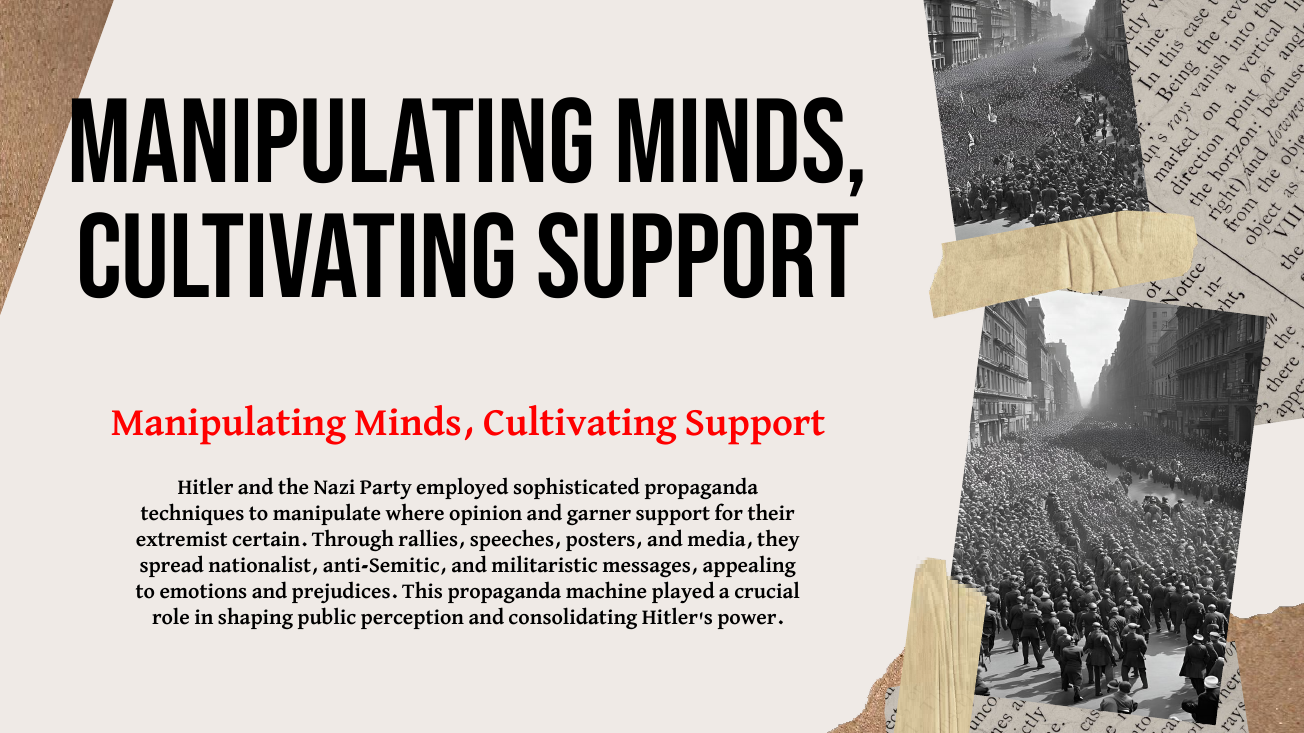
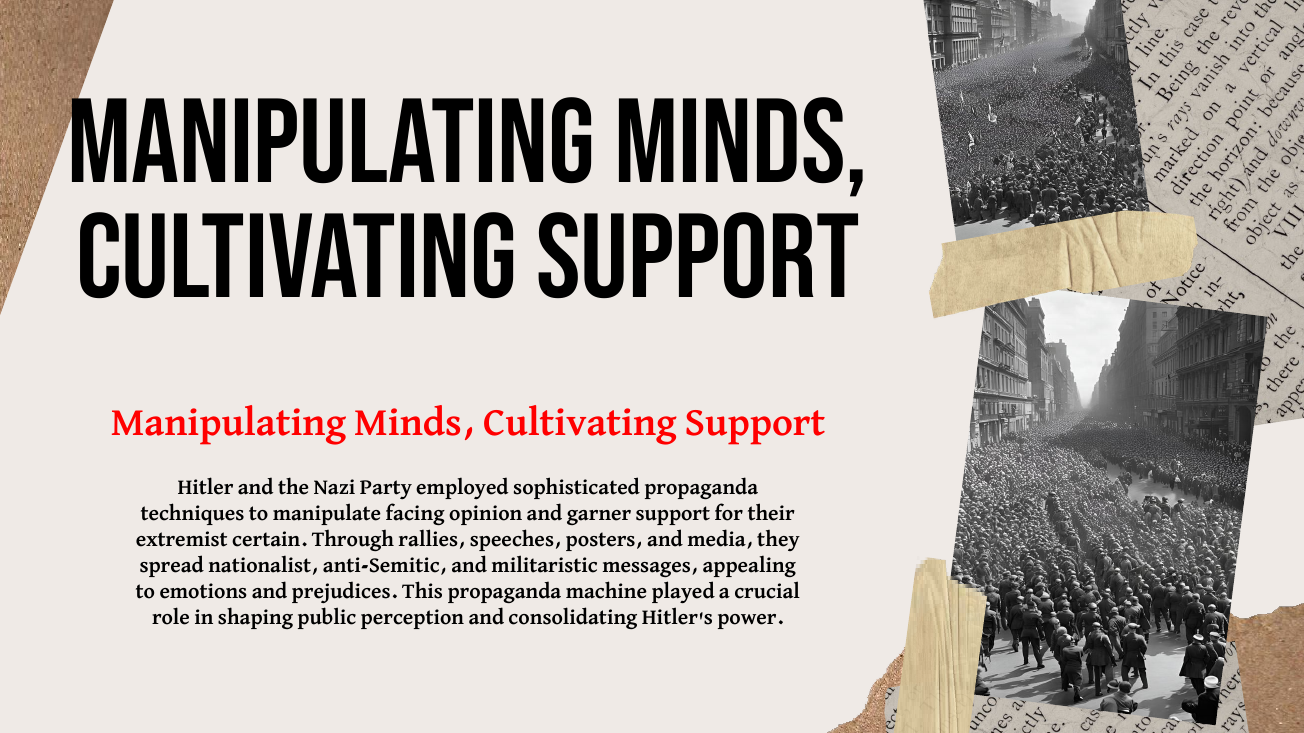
where: where -> facing
